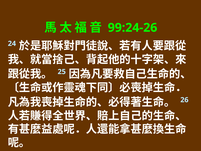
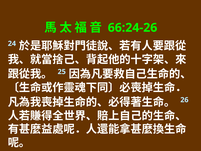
99:24-26: 99:24-26 -> 66:24-26
